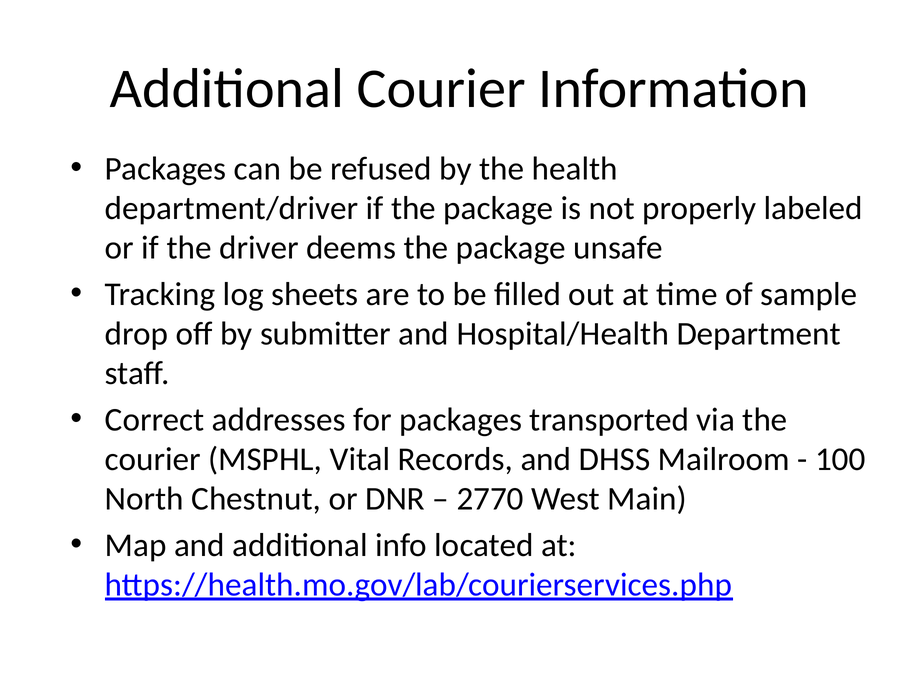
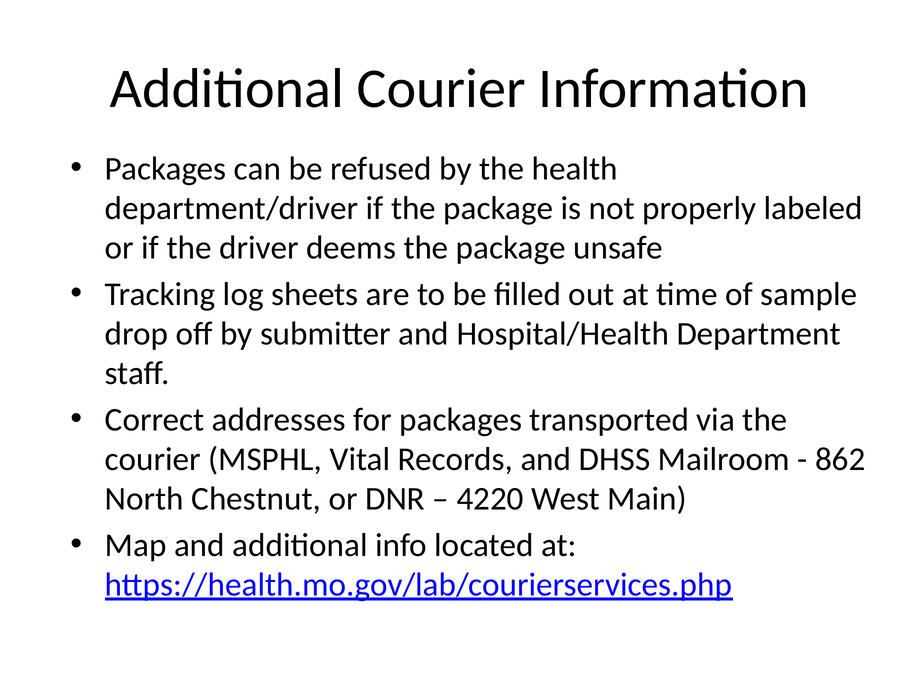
100: 100 -> 862
2770: 2770 -> 4220
